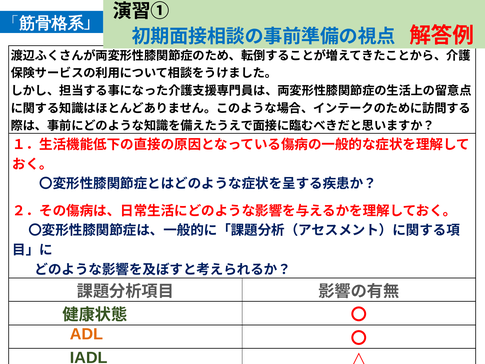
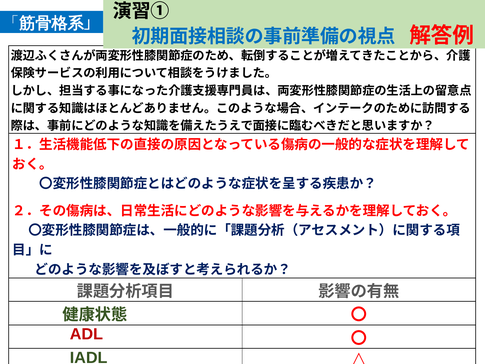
ADL colour: orange -> red
